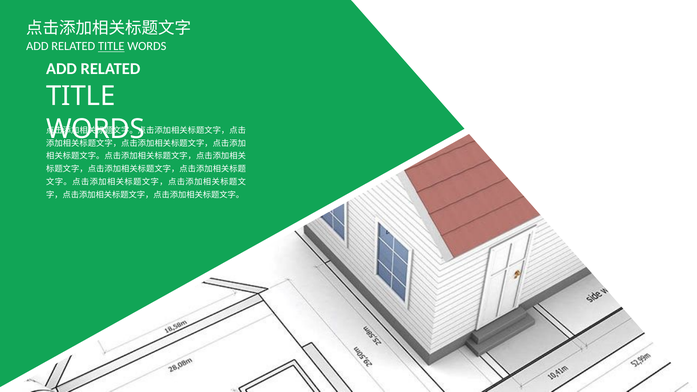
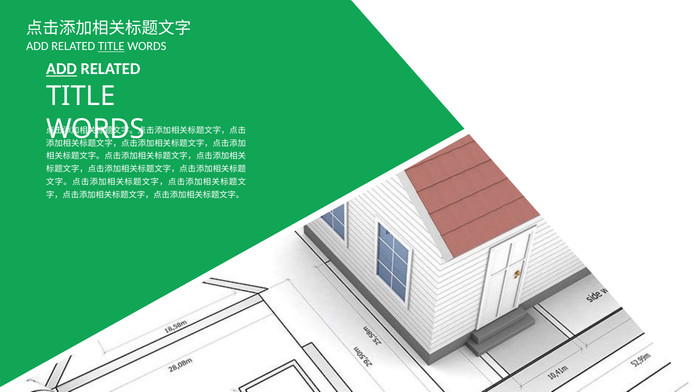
ADD at (61, 69) underline: none -> present
